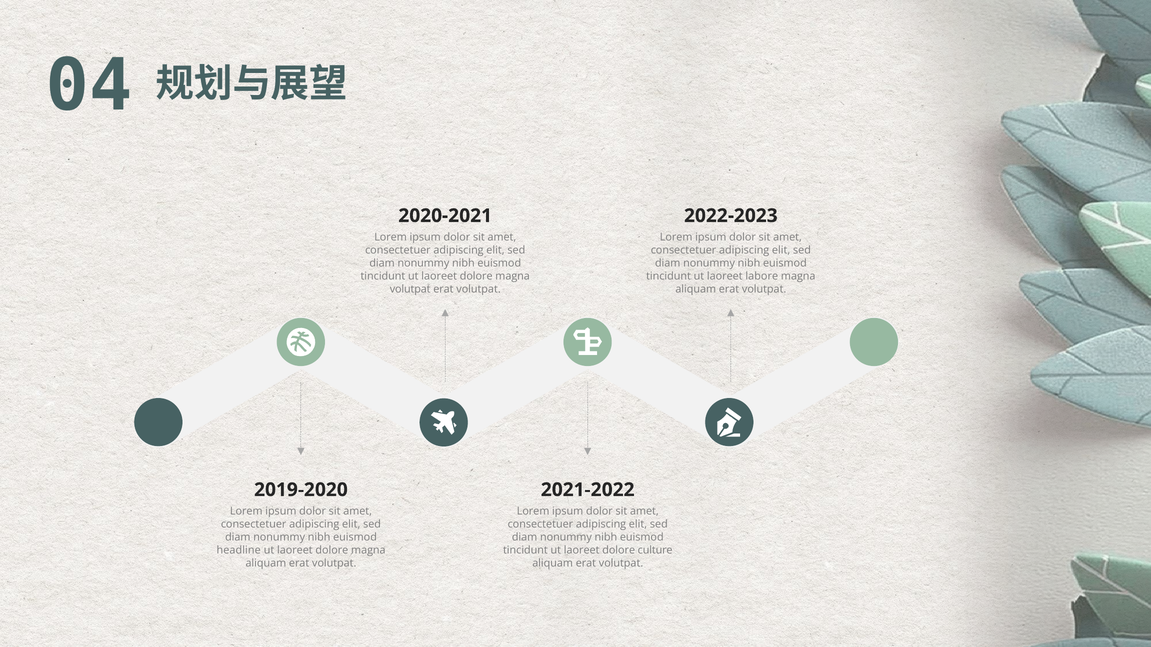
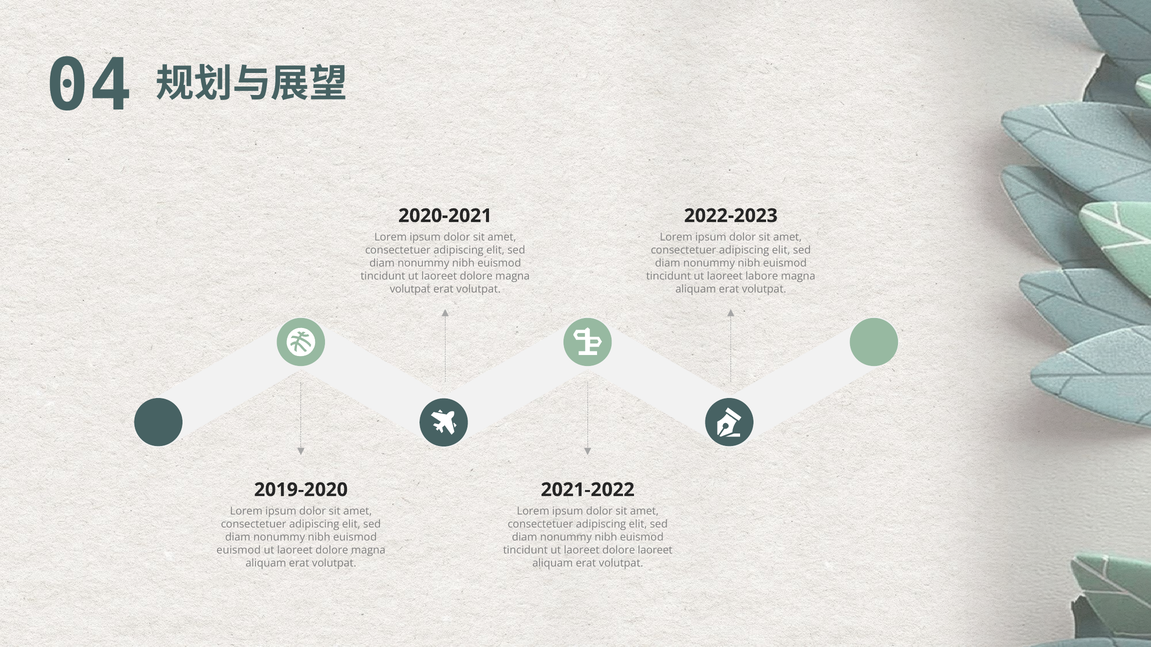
headline at (239, 550): headline -> euismod
dolore culture: culture -> laoreet
